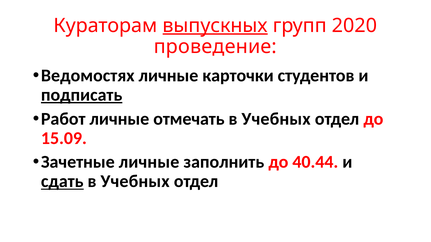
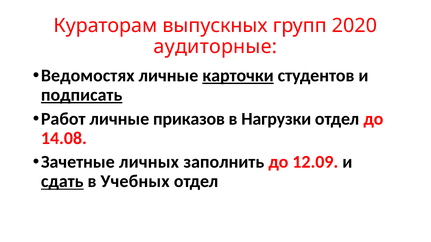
выпускных underline: present -> none
проведение: проведение -> аудиторные
карточки underline: none -> present
отмечать: отмечать -> приказов
Учебных at (276, 119): Учебных -> Нагрузки
15.09: 15.09 -> 14.08
Зачетные личные: личные -> личных
40.44: 40.44 -> 12.09
